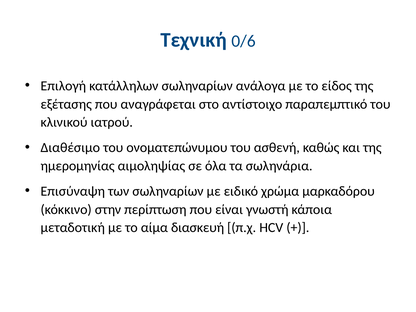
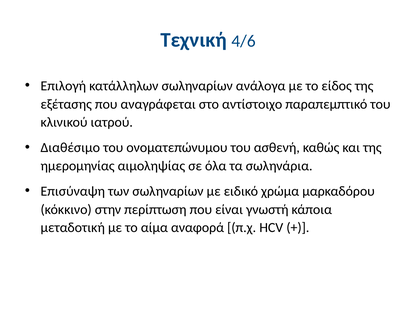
0/6: 0/6 -> 4/6
διασκευή: διασκευή -> αναφορά
